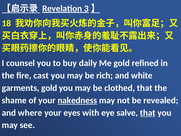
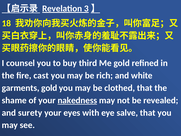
daily: daily -> third
where: where -> surety
that at (148, 113) underline: present -> none
